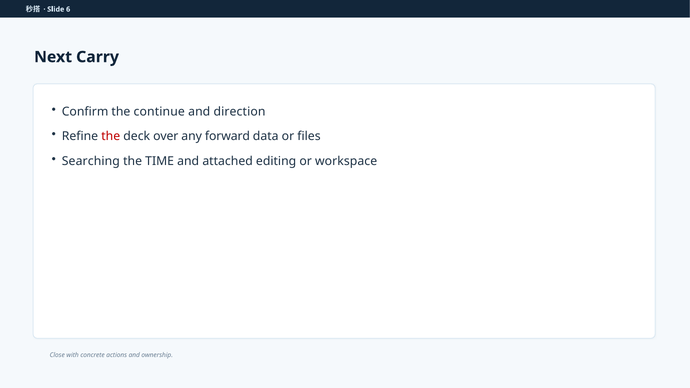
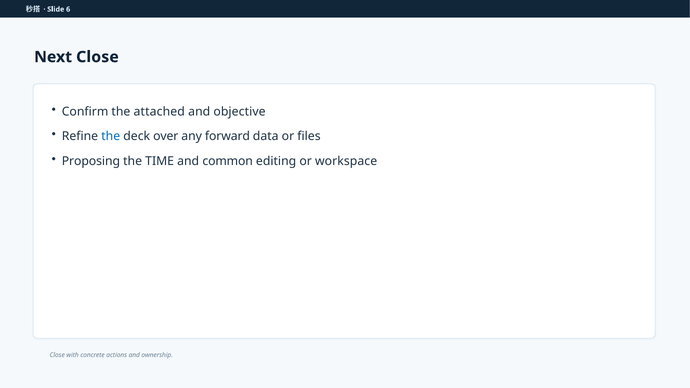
Next Carry: Carry -> Close
continue: continue -> attached
direction: direction -> objective
the at (111, 136) colour: red -> blue
Searching: Searching -> Proposing
attached: attached -> common
